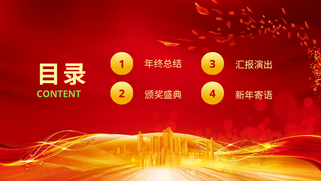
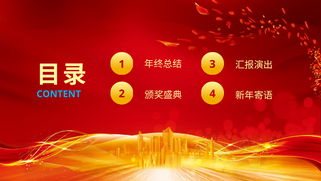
CONTENT colour: light green -> light blue
